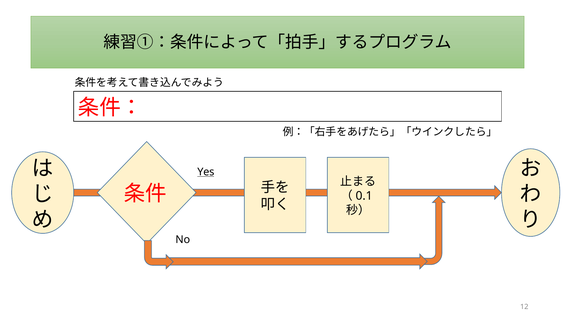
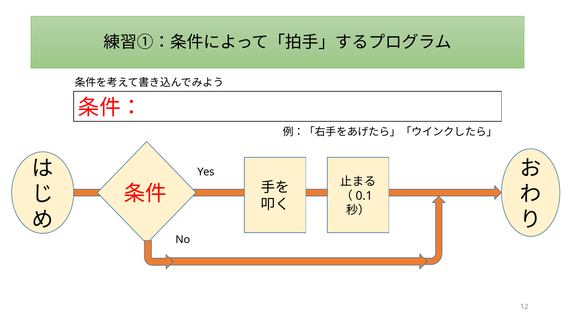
Yes underline: present -> none
